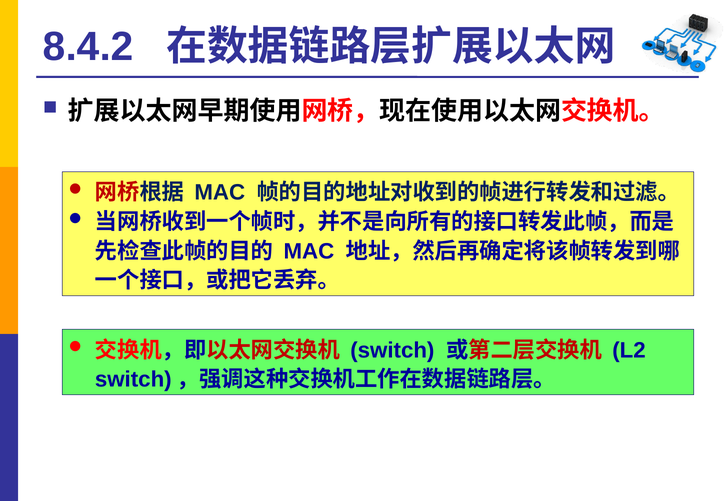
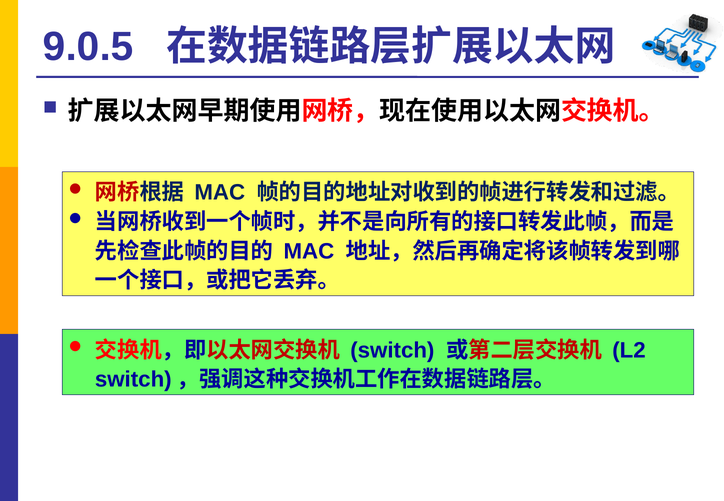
8.4.2: 8.4.2 -> 9.0.5
